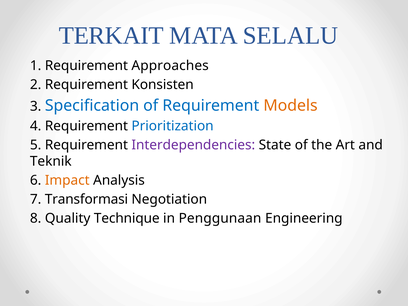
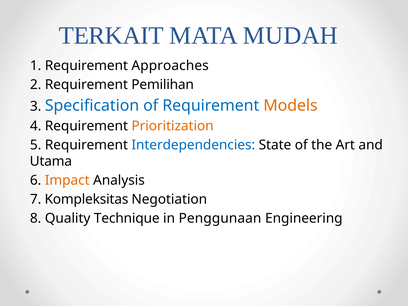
SELALU: SELALU -> MUDAH
Konsisten: Konsisten -> Pemilihan
Prioritization colour: blue -> orange
Interdependencies colour: purple -> blue
Teknik: Teknik -> Utama
Transformasi: Transformasi -> Kompleksitas
